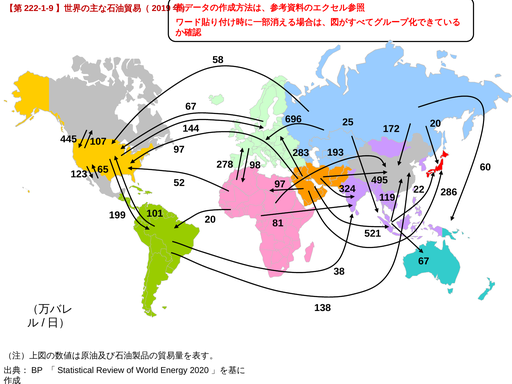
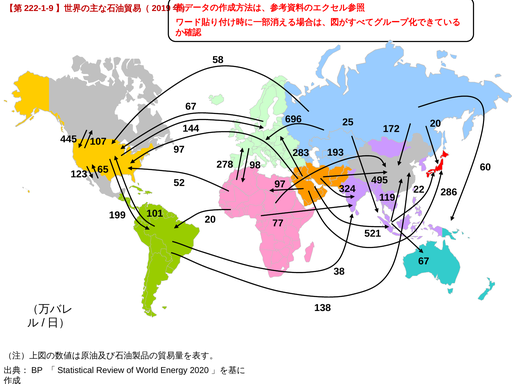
81: 81 -> 77
